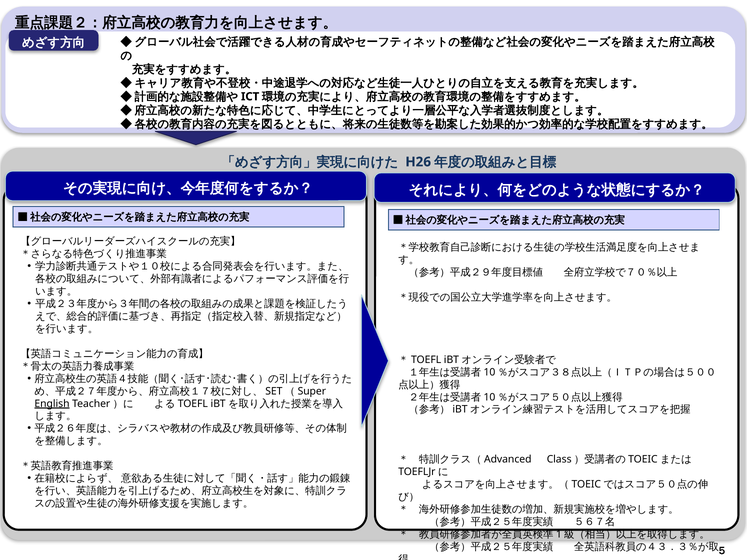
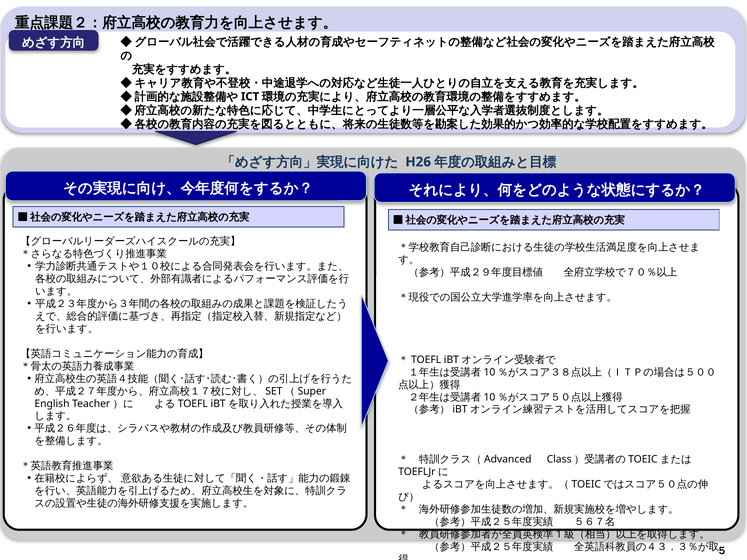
English underline: present -> none
